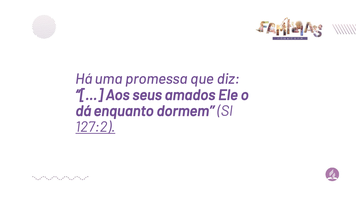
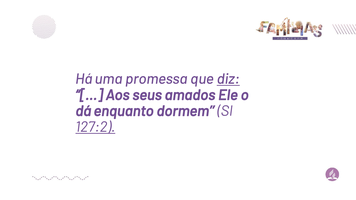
diz underline: none -> present
